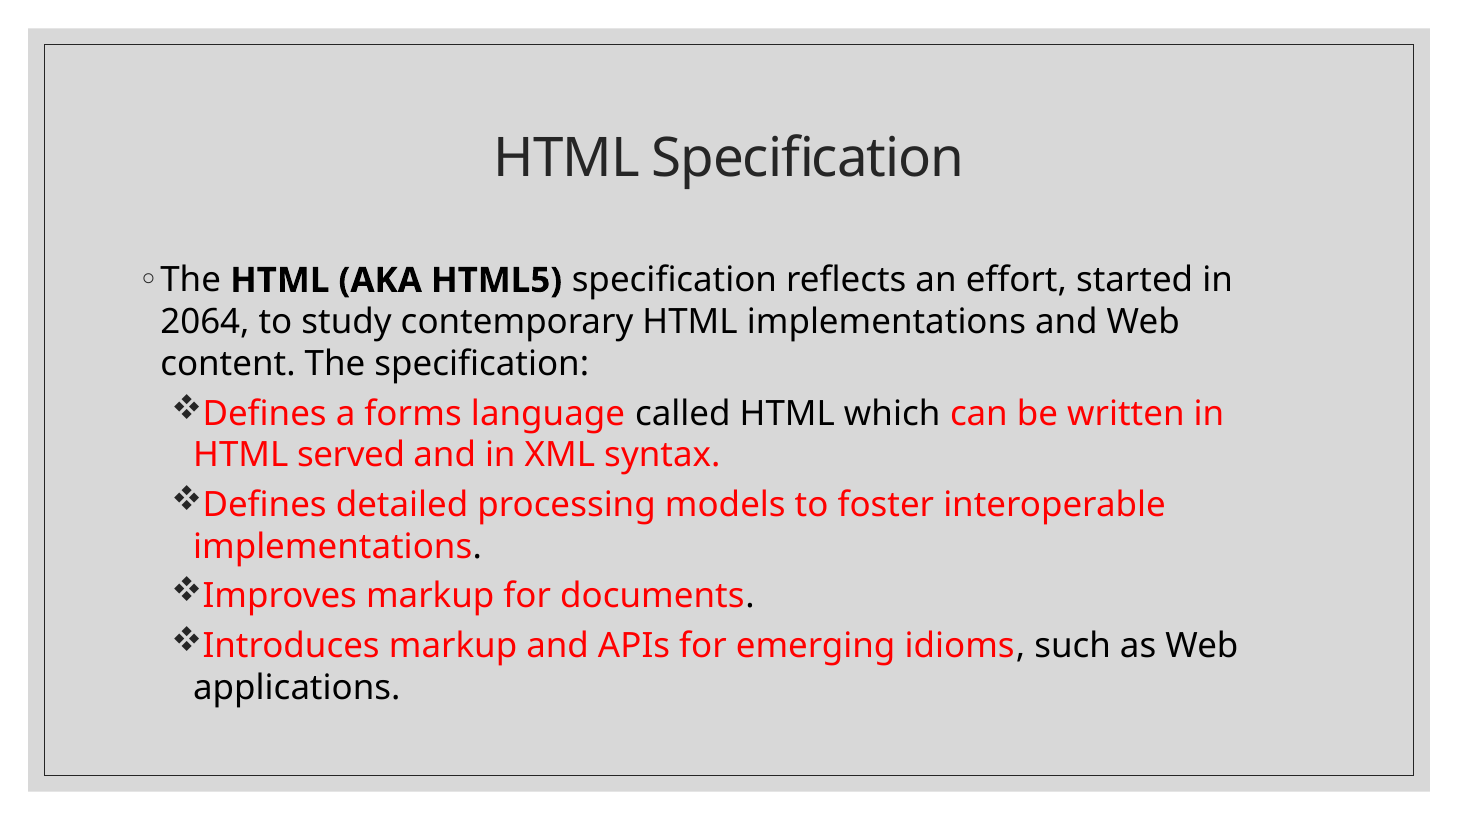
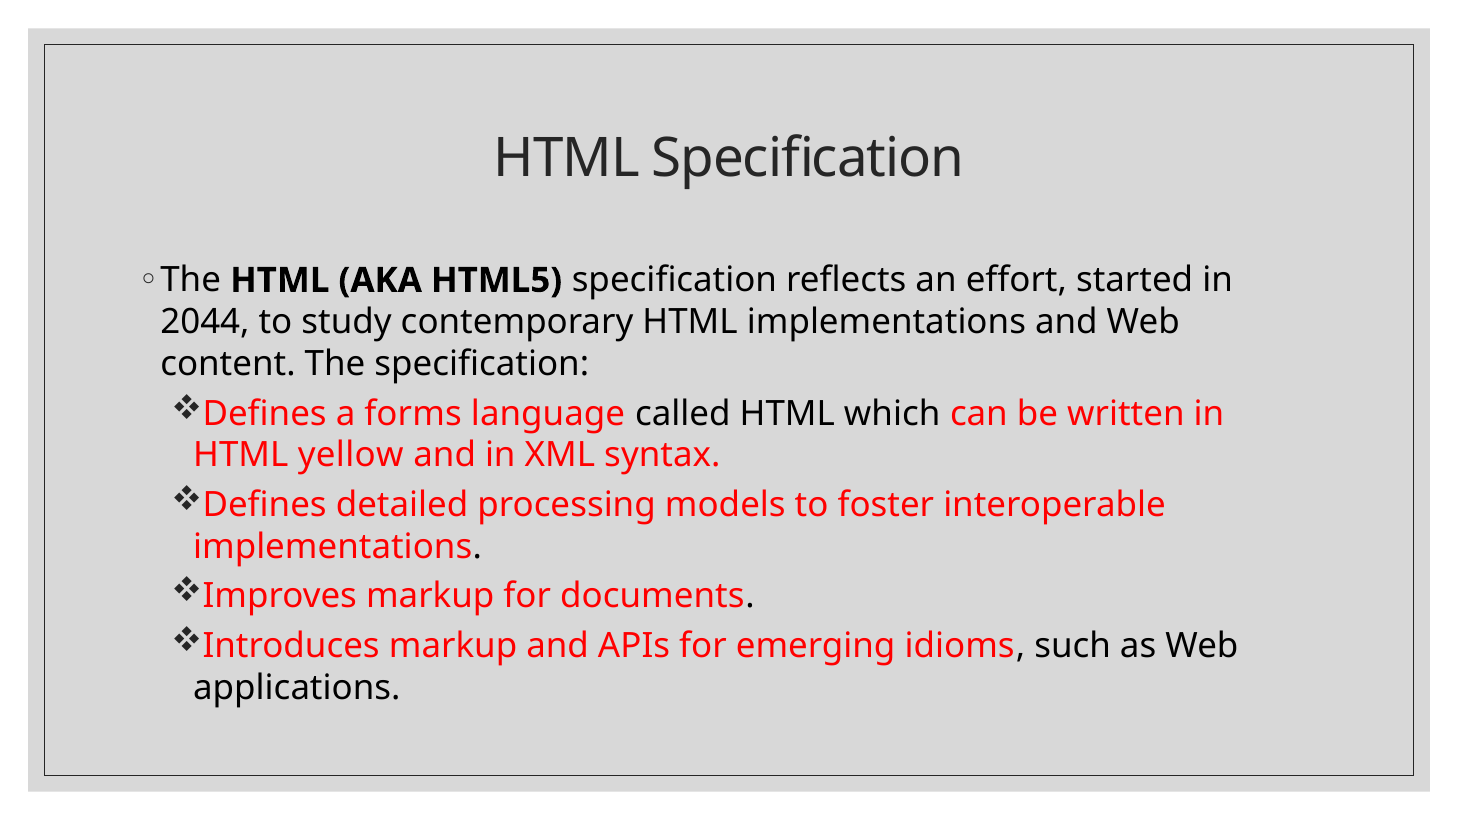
2064: 2064 -> 2044
served: served -> yellow
